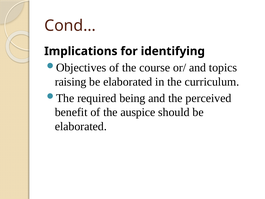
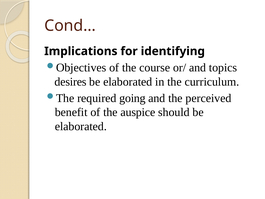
raising: raising -> desires
being: being -> going
